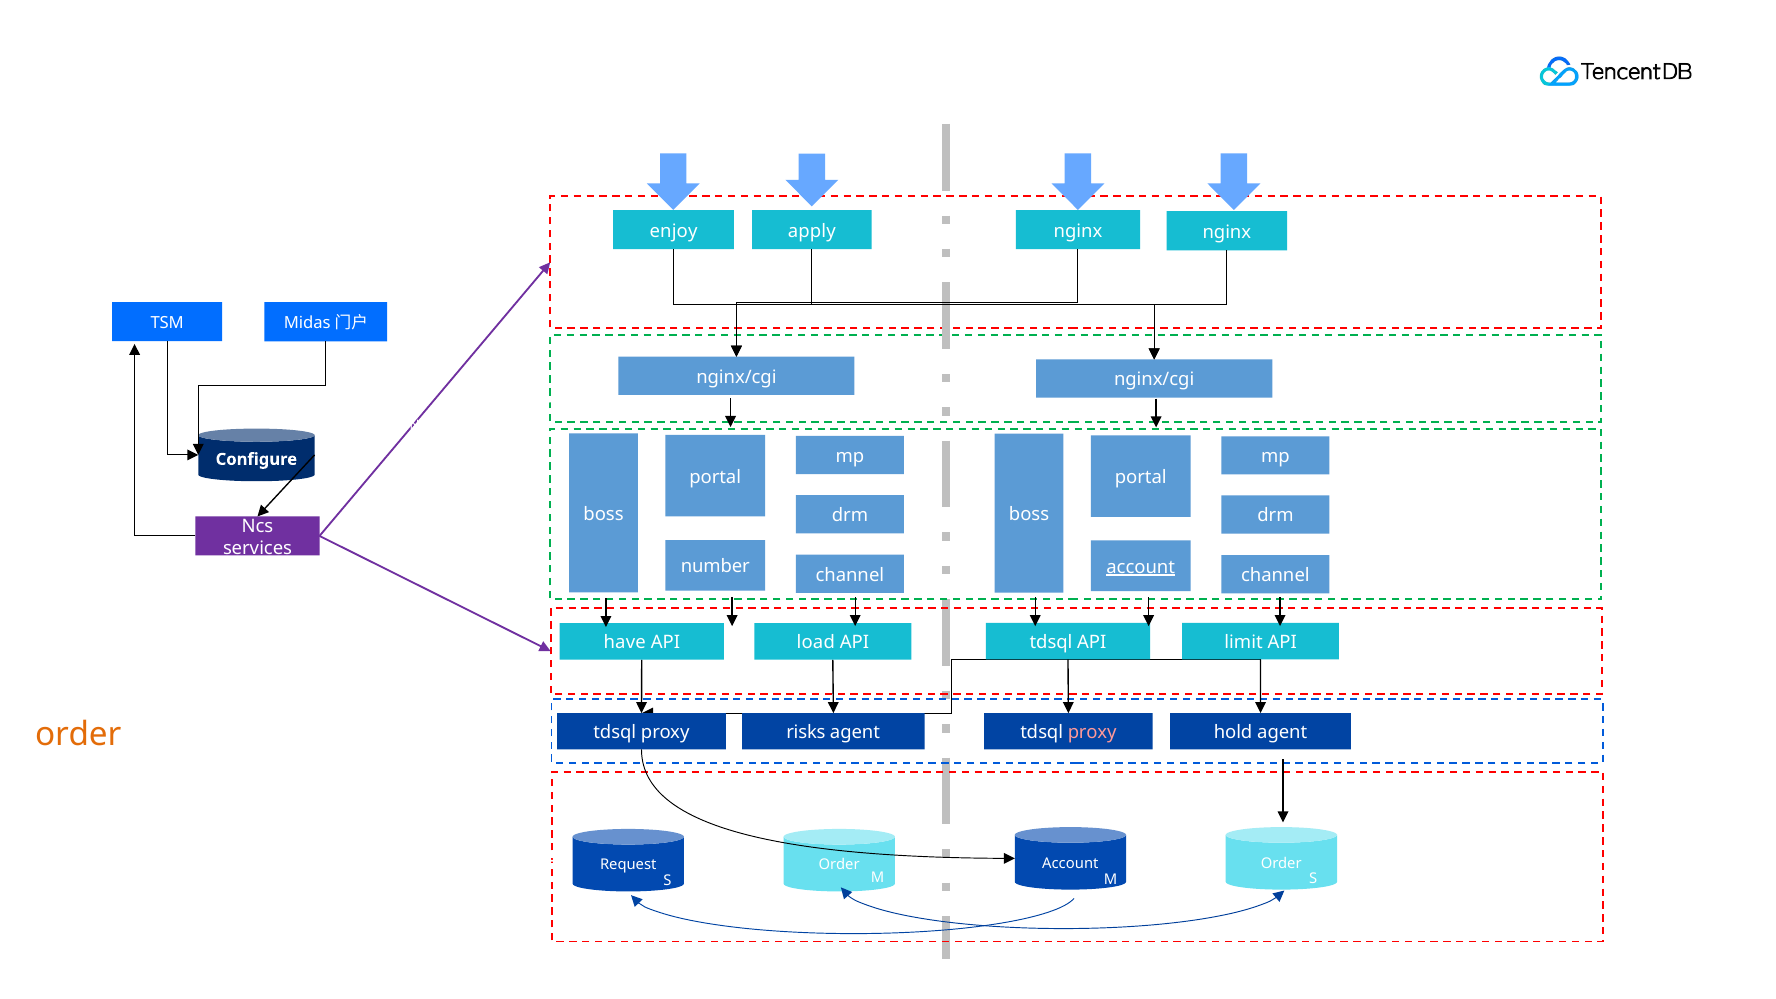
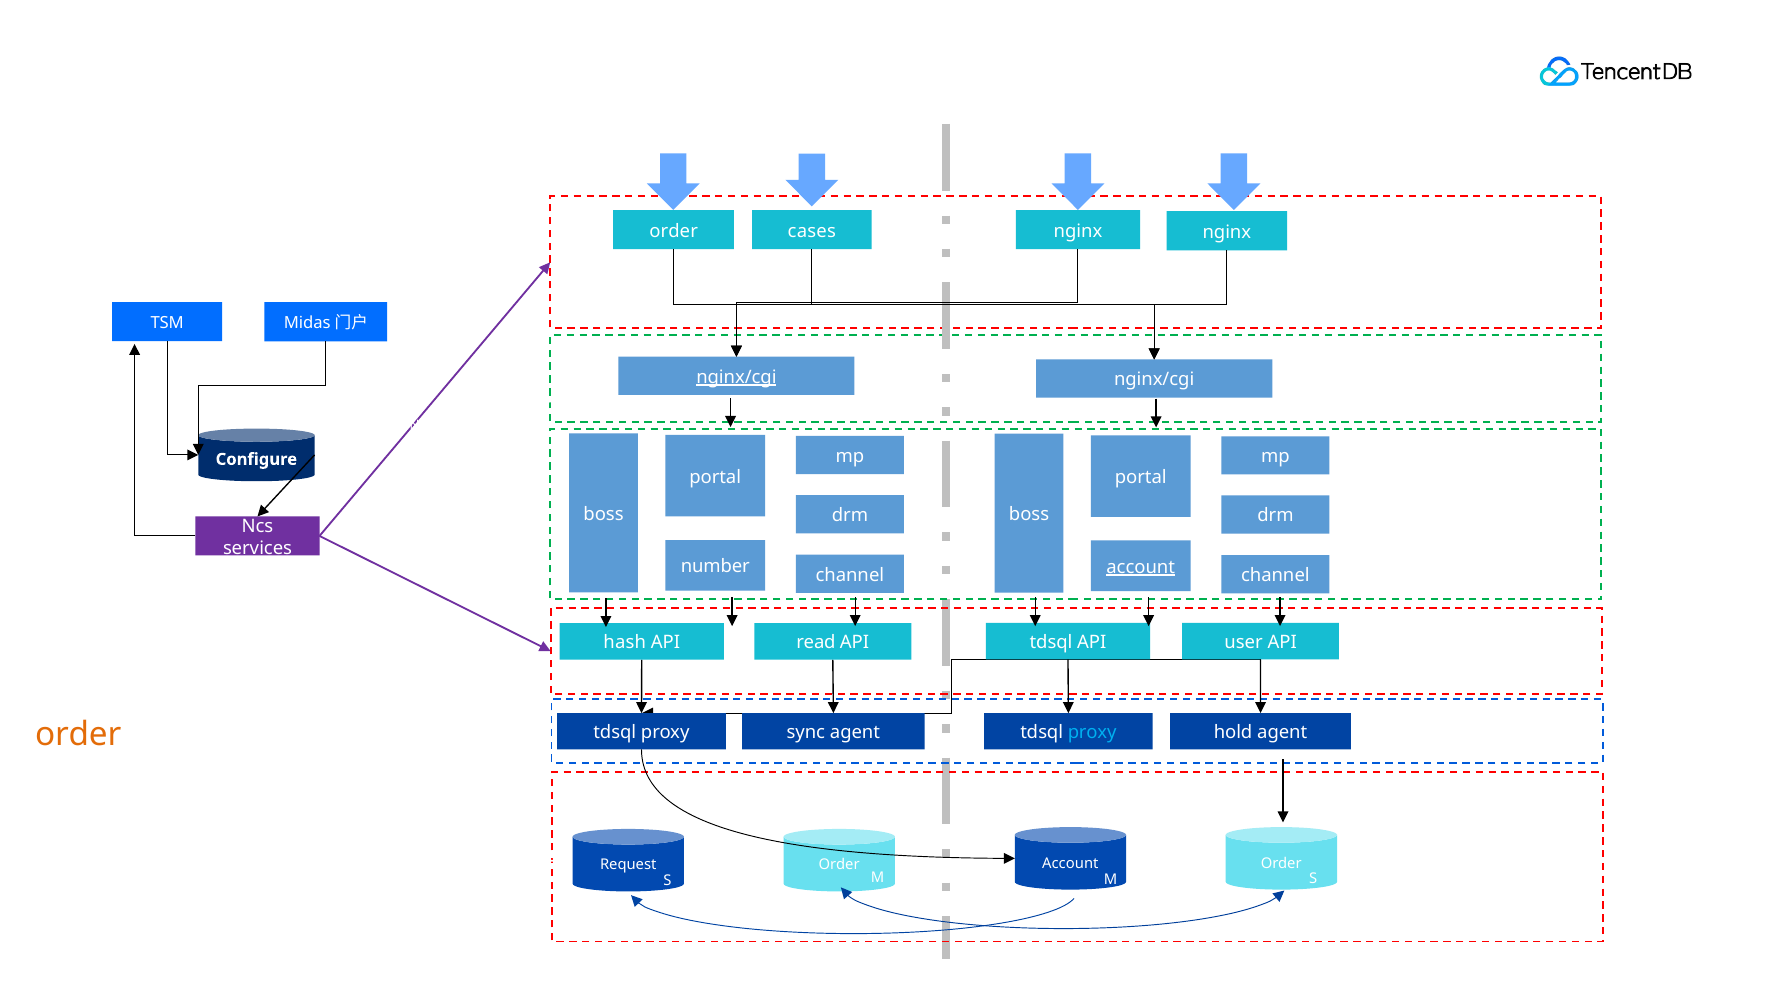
enjoy at (674, 231): enjoy -> order
apply: apply -> cases
nginx/cgi at (736, 377) underline: none -> present
have: have -> hash
load: load -> read
limit: limit -> user
proxy risks: risks -> sync
proxy at (1092, 733) colour: pink -> light blue
